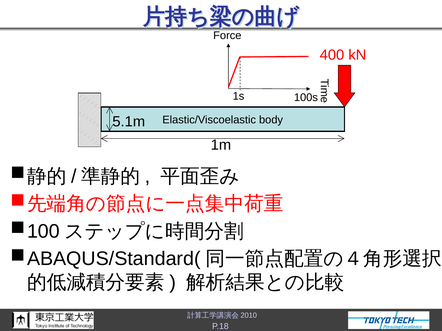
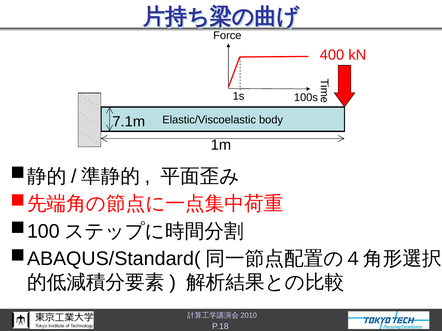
5.1m: 5.1m -> 7.1m
